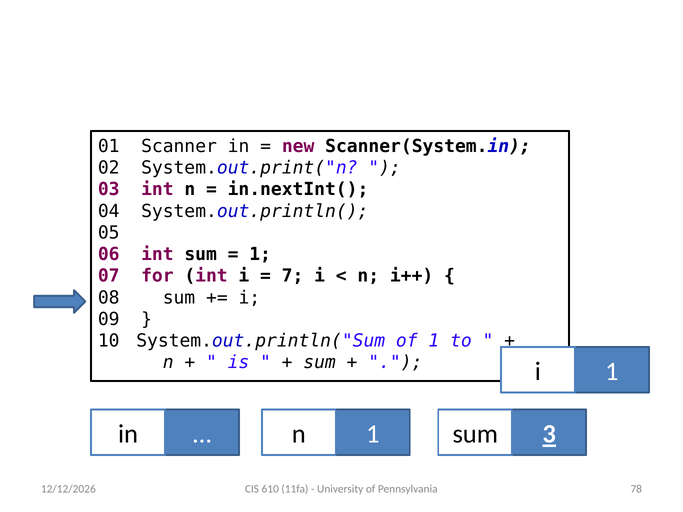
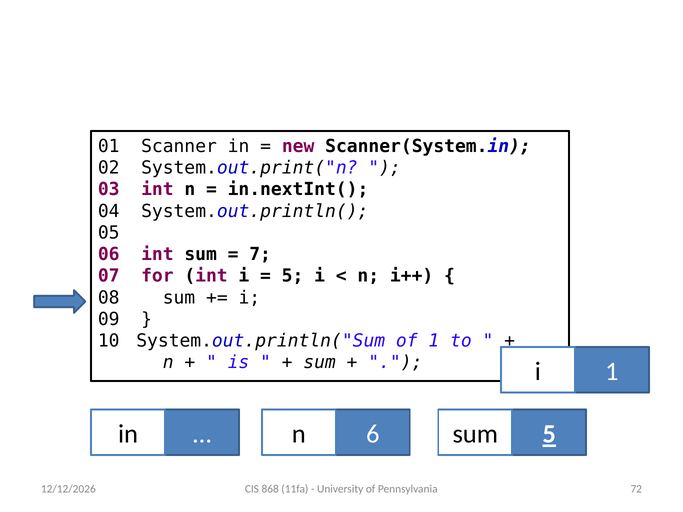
1 at (260, 254): 1 -> 7
7 at (293, 276): 7 -> 5
in 1: 1 -> 6
n 3: 3 -> 5
610: 610 -> 868
78: 78 -> 72
